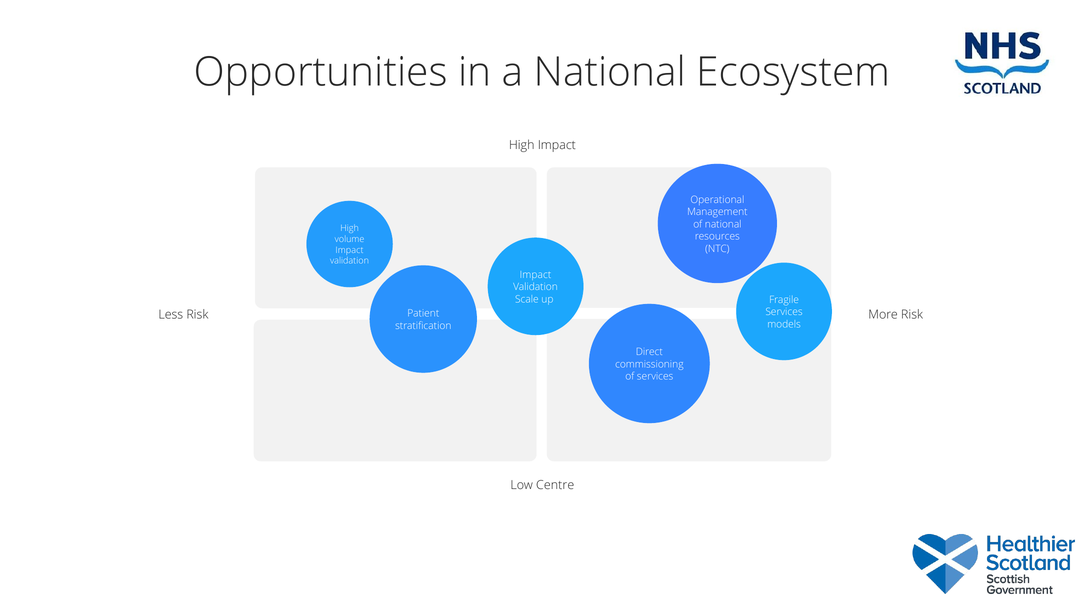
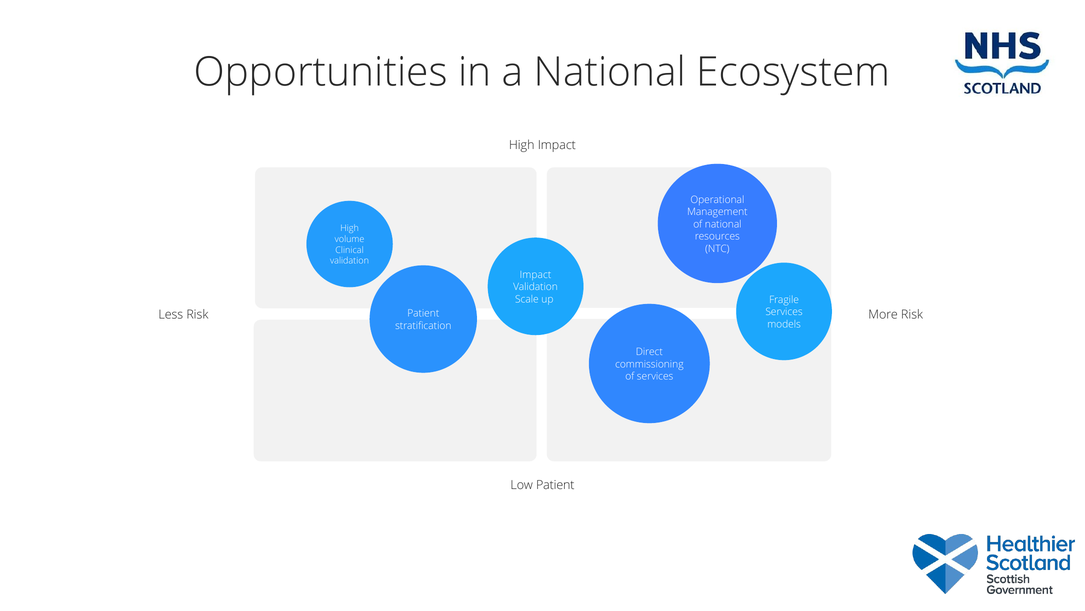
Impact at (349, 250): Impact -> Clinical
Low Centre: Centre -> Patient
